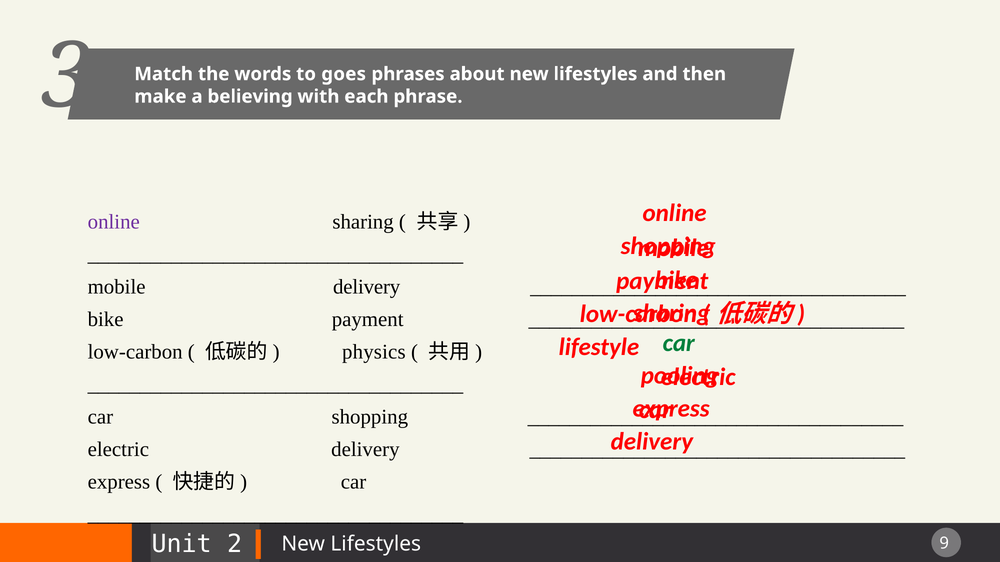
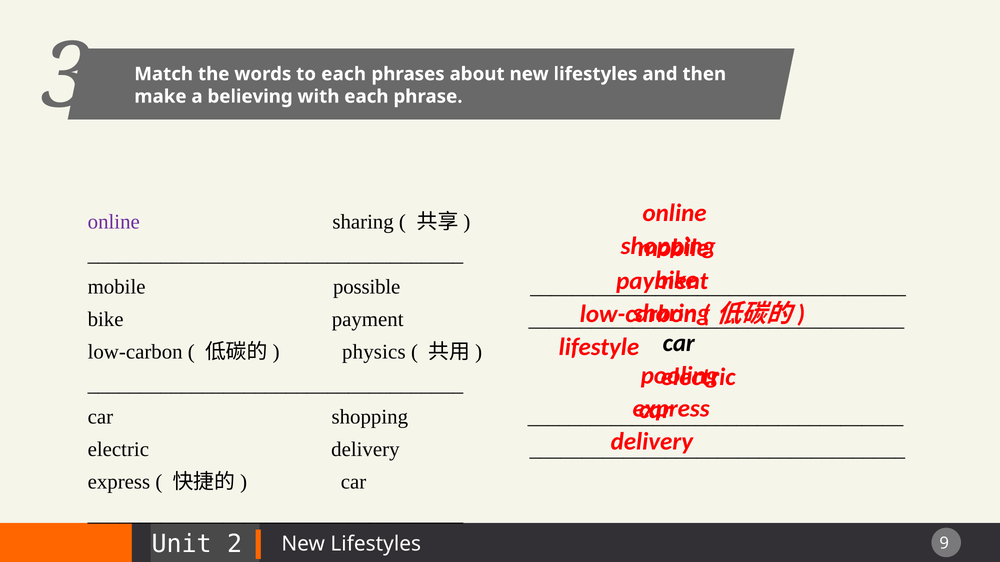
to goes: goes -> each
mobile delivery: delivery -> possible
car at (679, 343) colour: green -> black
